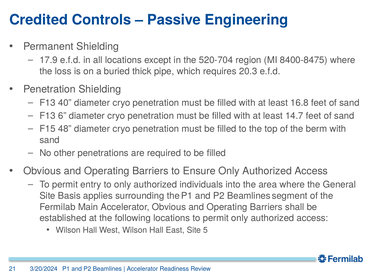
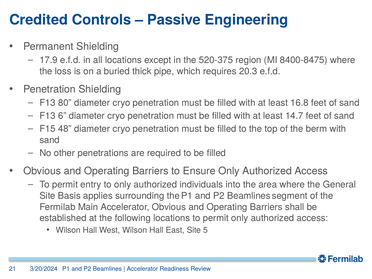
520-704: 520-704 -> 520-375
40: 40 -> 80
